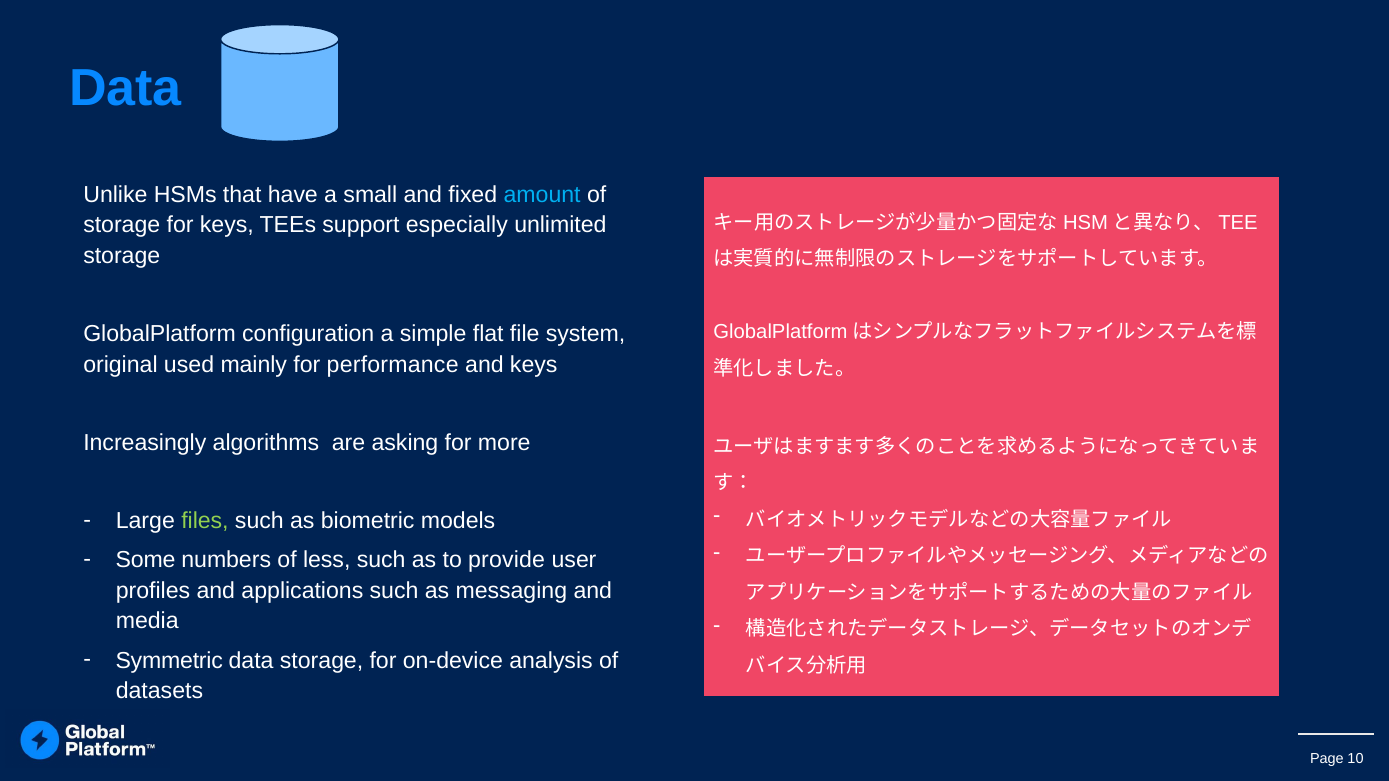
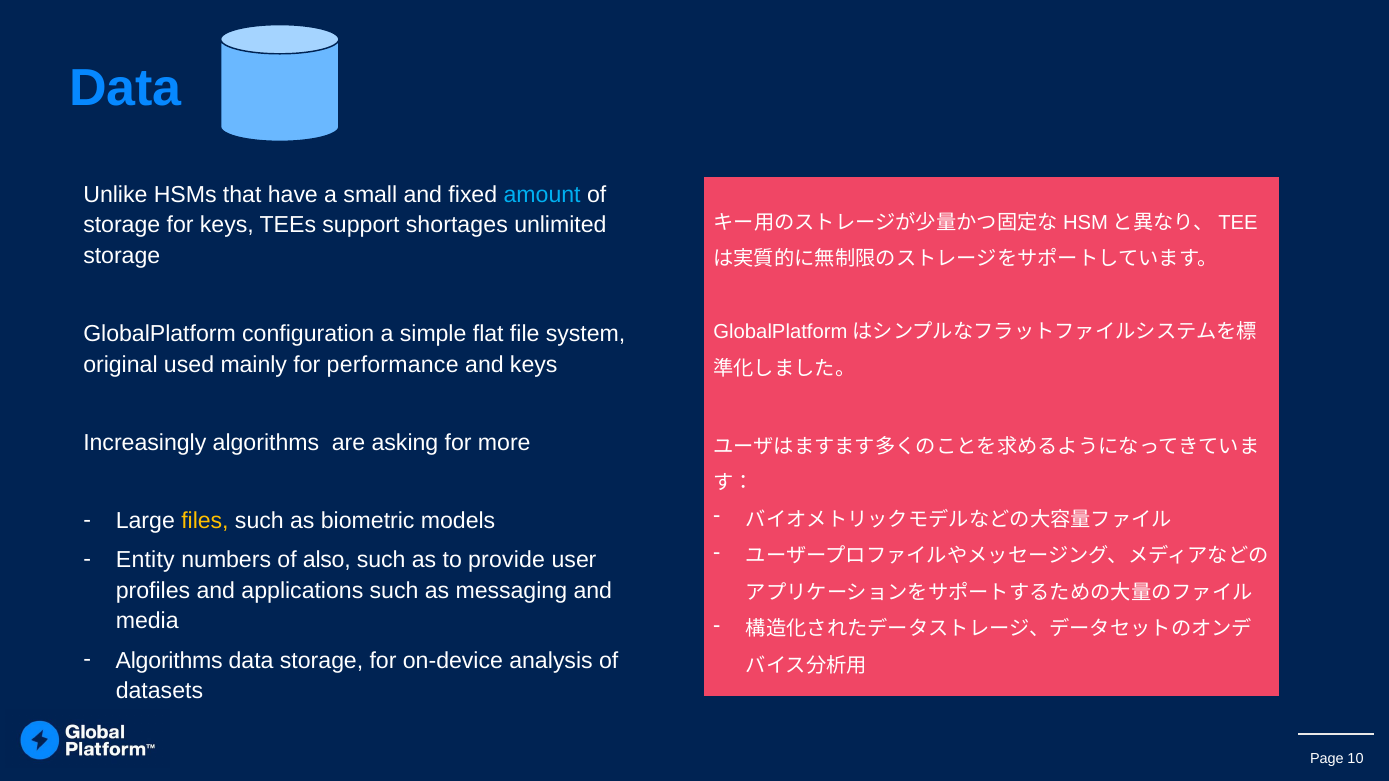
especially: especially -> shortages
files colour: light green -> yellow
Some: Some -> Entity
less: less -> also
Symmetric at (169, 661): Symmetric -> Algorithms
